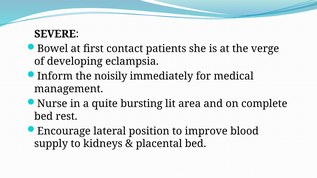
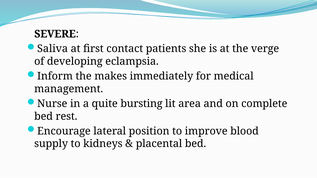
Bowel: Bowel -> Saliva
noisily: noisily -> makes
